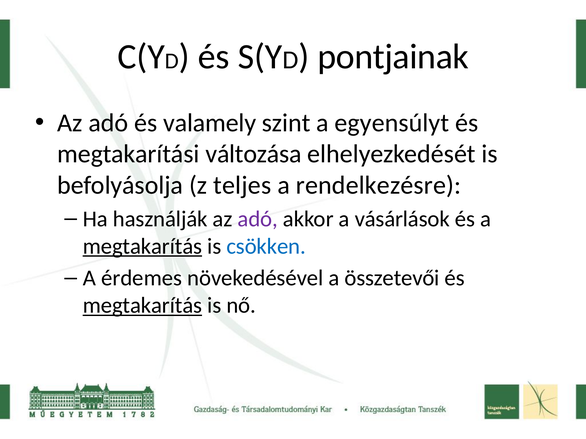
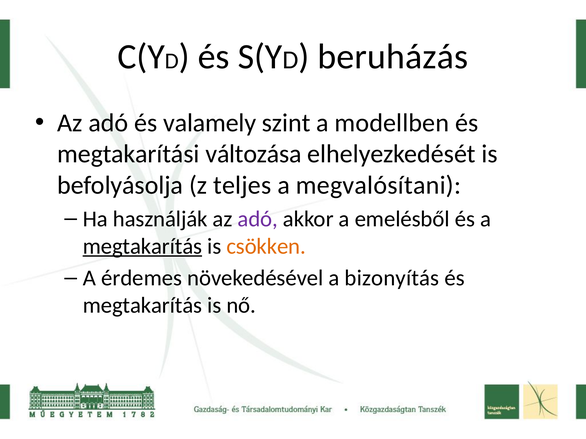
pontjainak: pontjainak -> beruházás
egyensúlyt: egyensúlyt -> modellben
rendelkezésre: rendelkezésre -> megvalósítani
vásárlások: vásárlások -> emelésből
csökken colour: blue -> orange
összetevői: összetevői -> bizonyítás
megtakarítás at (142, 306) underline: present -> none
